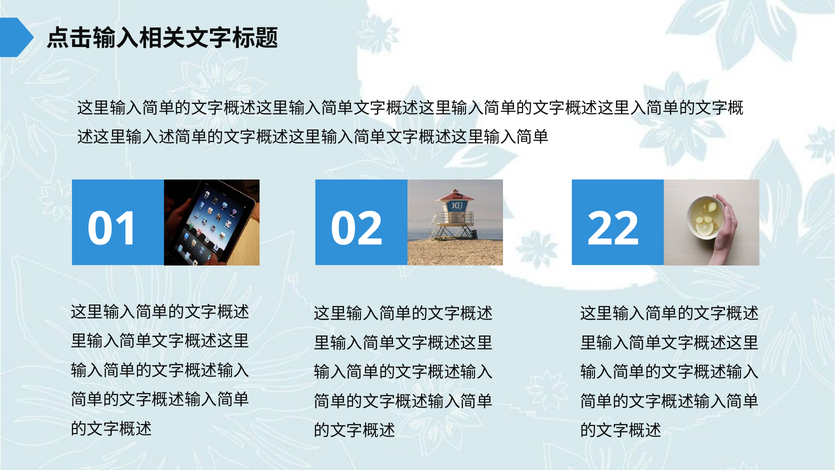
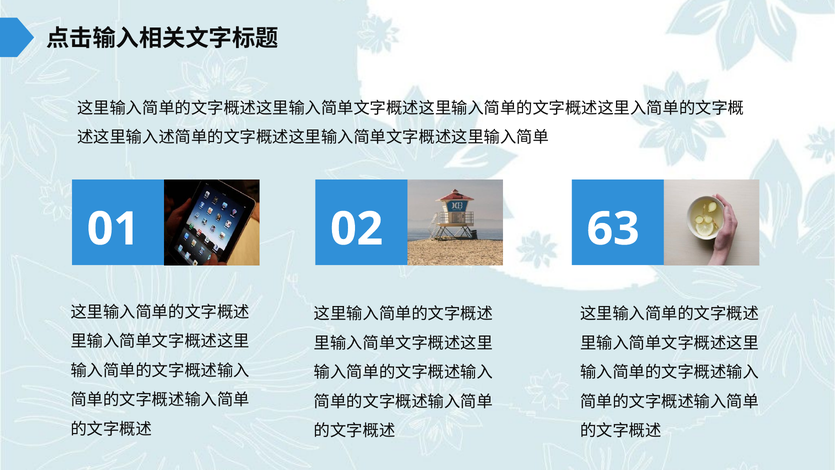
22: 22 -> 63
